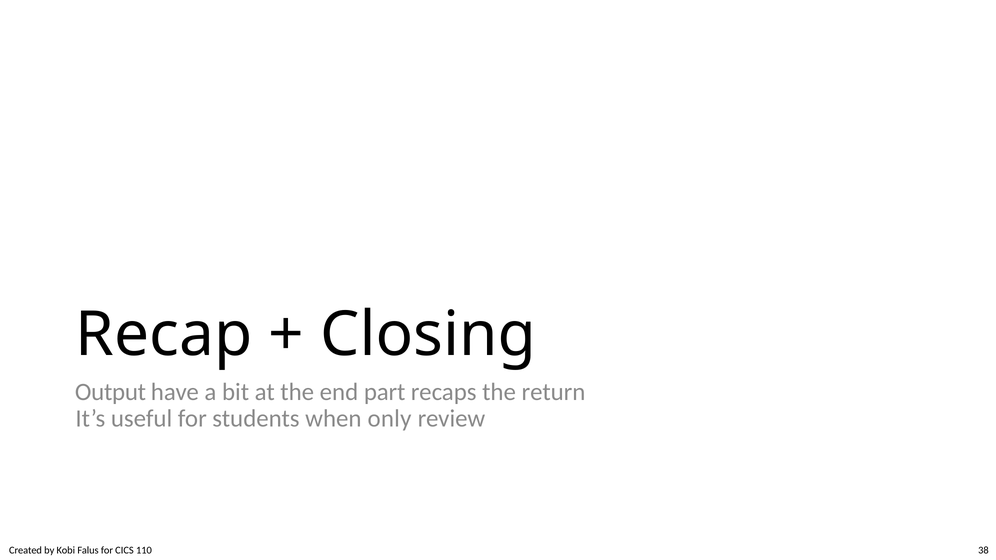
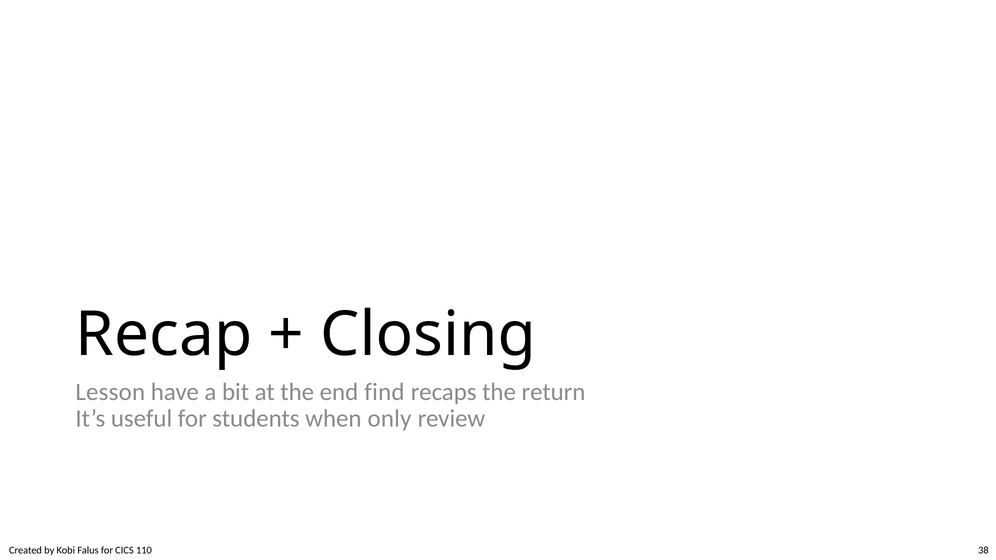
Output: Output -> Lesson
part: part -> find
